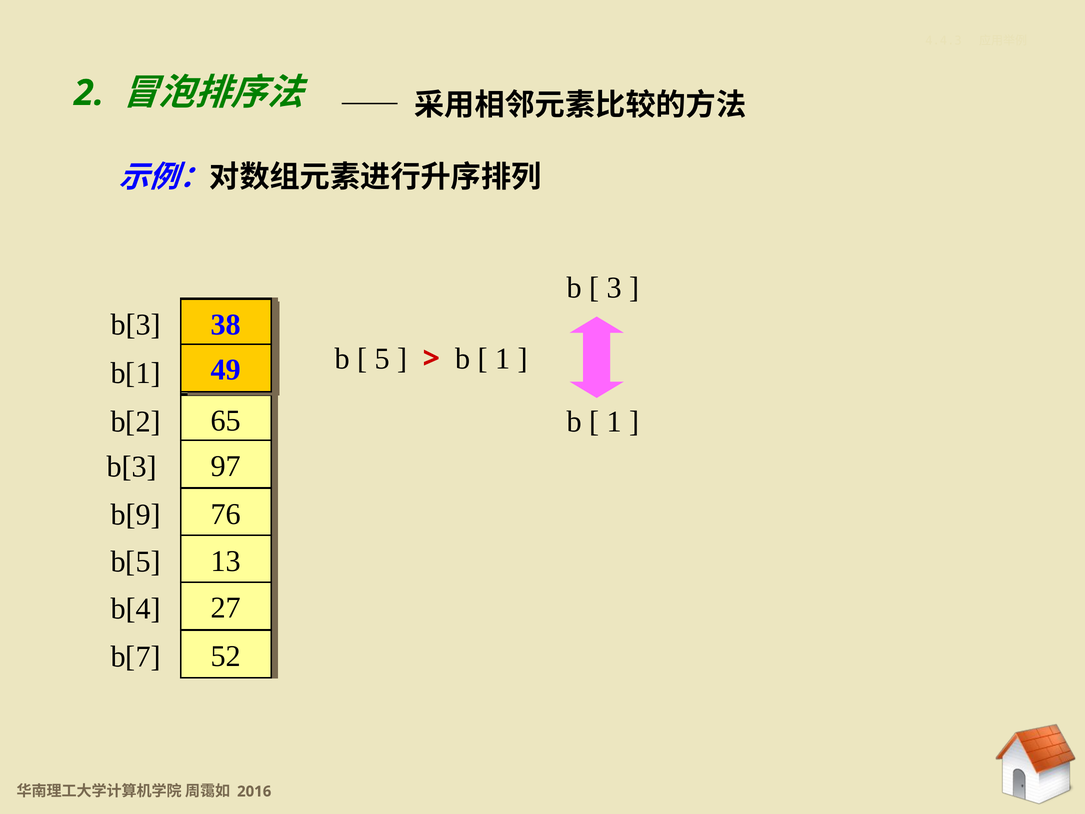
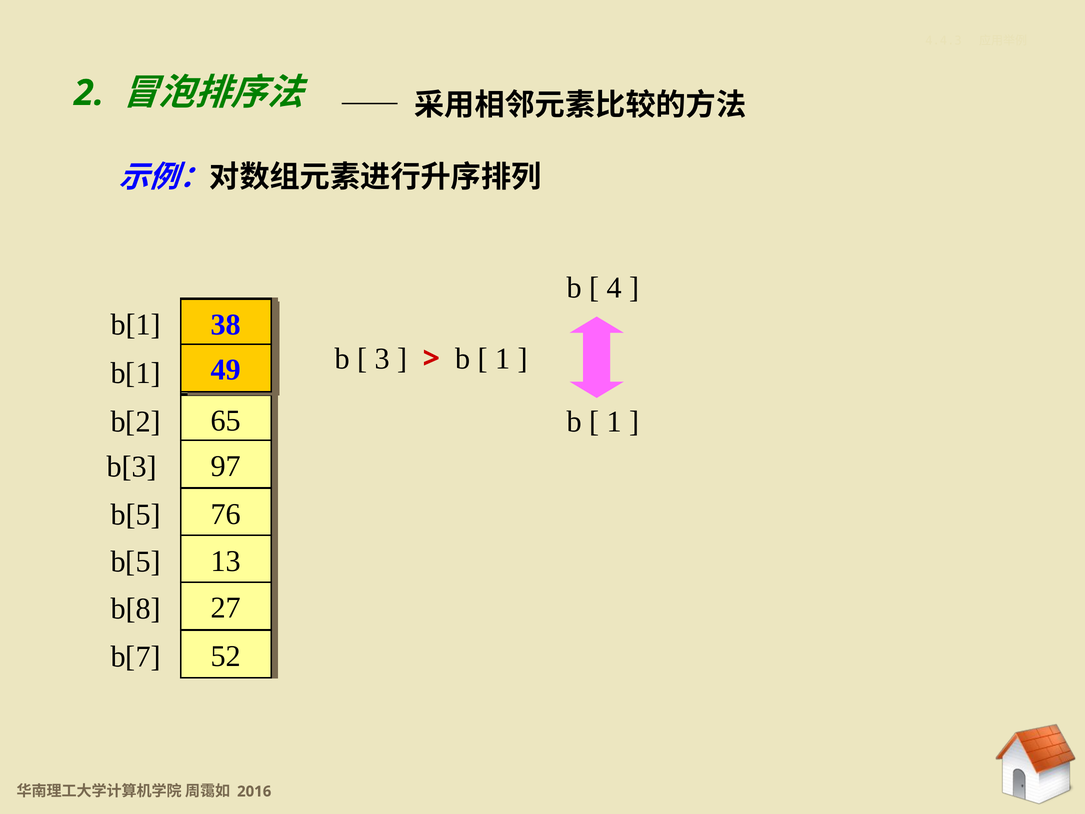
3: 3 -> 4
b[3 at (136, 325): b[3 -> b[1
5: 5 -> 3
b[9 at (136, 515): b[9 -> b[5
b[4: b[4 -> b[8
